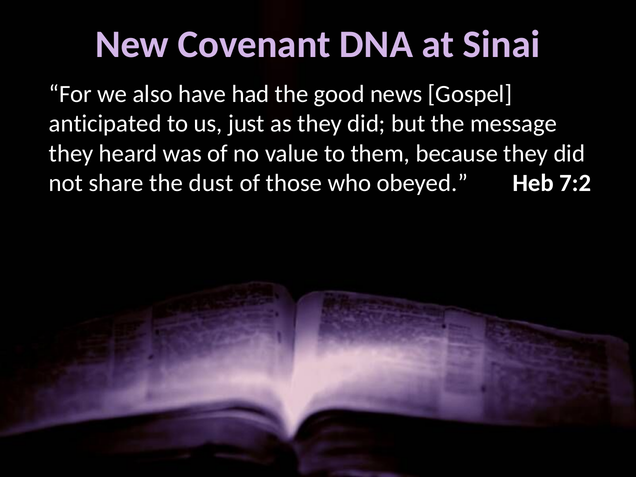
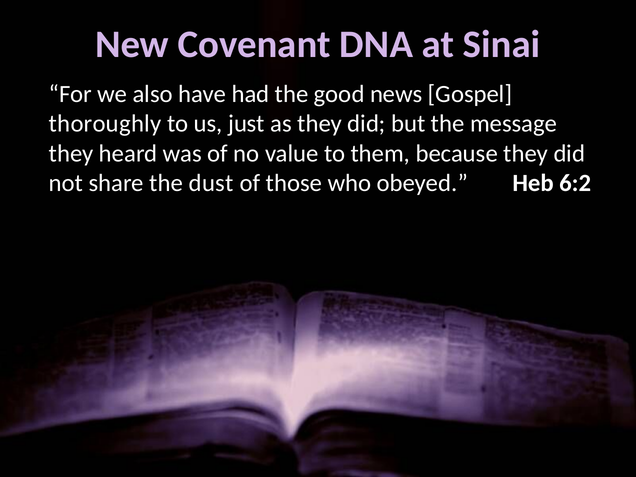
anticipated: anticipated -> thoroughly
7:2: 7:2 -> 6:2
